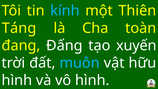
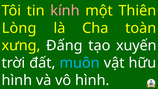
kính colour: light blue -> pink
Táng: Táng -> Lòng
đang: đang -> xưng
